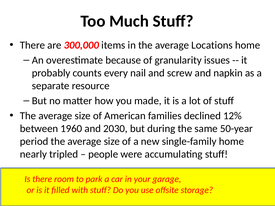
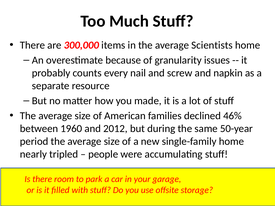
Locations: Locations -> Scientists
12%: 12% -> 46%
2030: 2030 -> 2012
